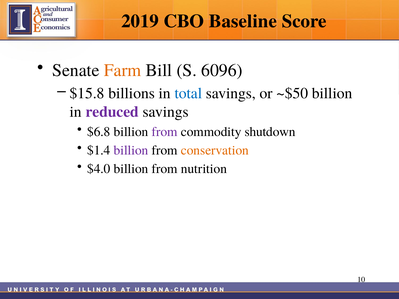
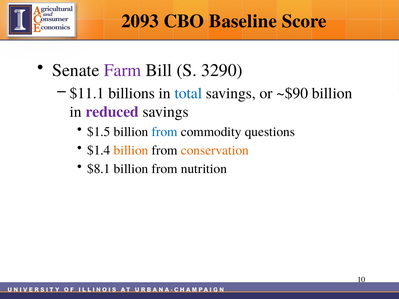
2019: 2019 -> 2093
Farm colour: orange -> purple
6096: 6096 -> 3290
$15.8: $15.8 -> $11.1
~$50: ~$50 -> ~$90
$6.8: $6.8 -> $1.5
from at (165, 132) colour: purple -> blue
shutdown: shutdown -> questions
billion at (131, 150) colour: purple -> orange
$4.0: $4.0 -> $8.1
